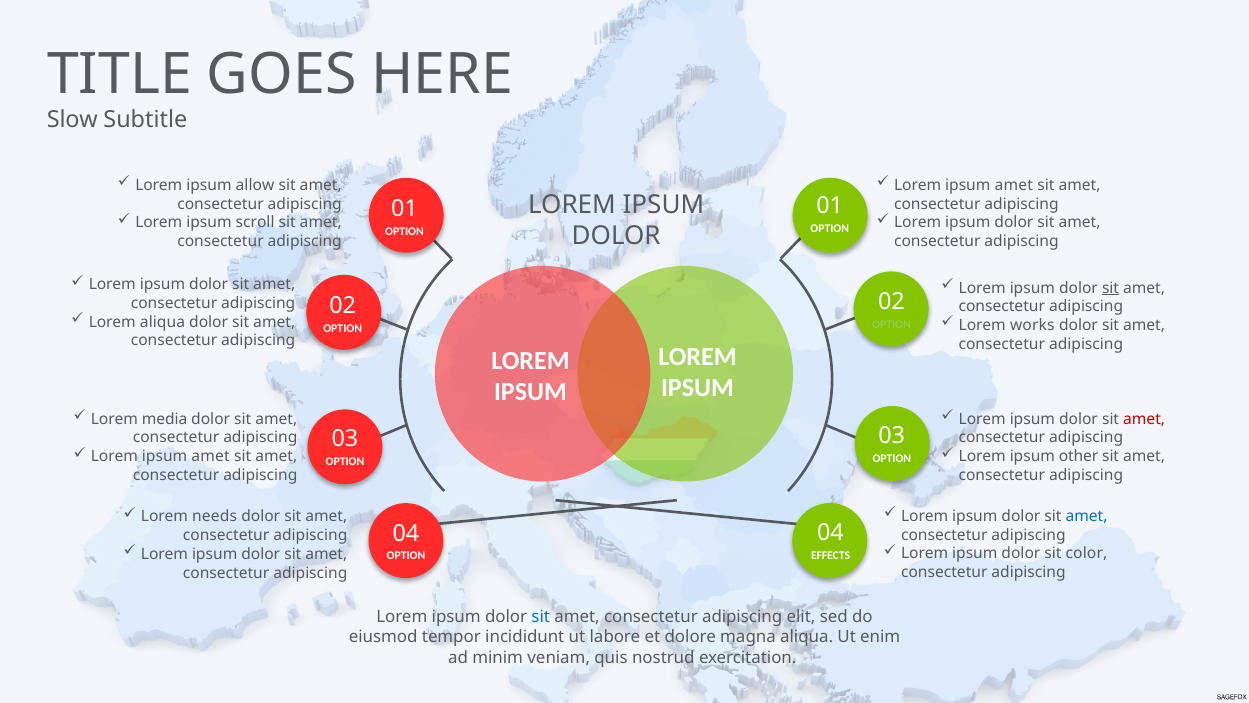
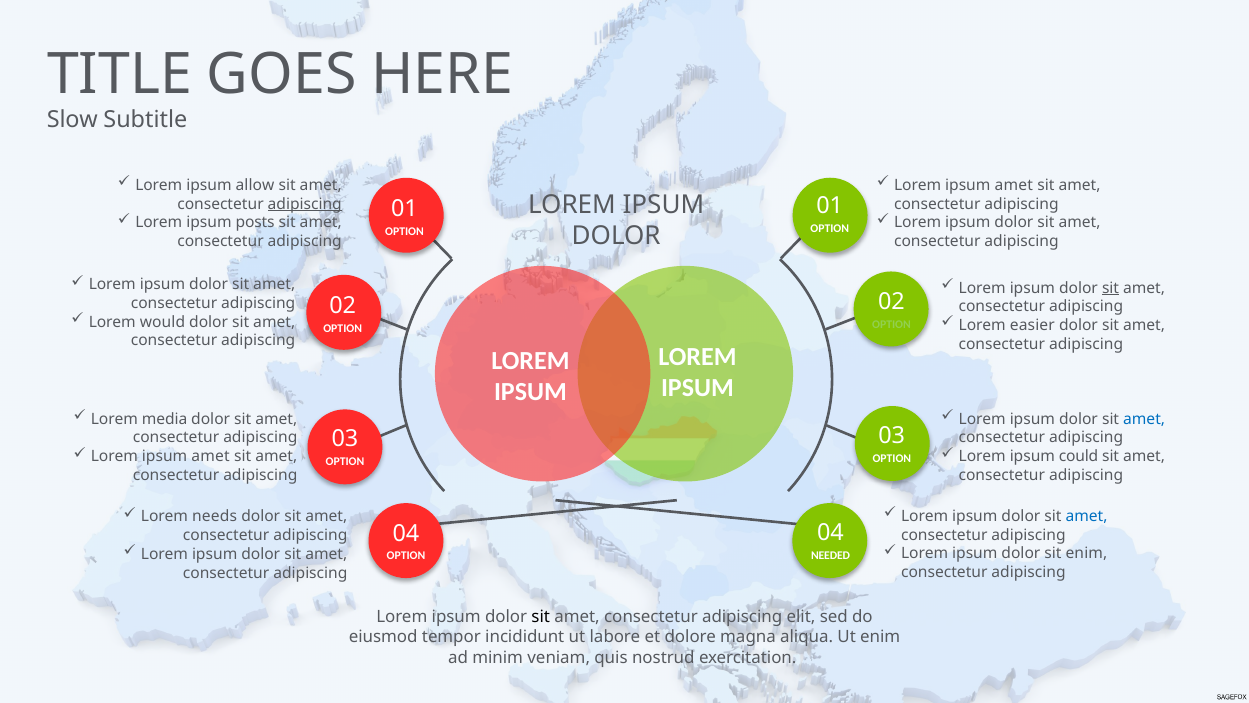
adipiscing at (305, 204) underline: none -> present
scroll: scroll -> posts
Lorem aliqua: aliqua -> would
works: works -> easier
amet at (1144, 419) colour: red -> blue
other: other -> could
sit color: color -> enim
EFFECTS: EFFECTS -> NEEDED
sit at (541, 616) colour: blue -> black
